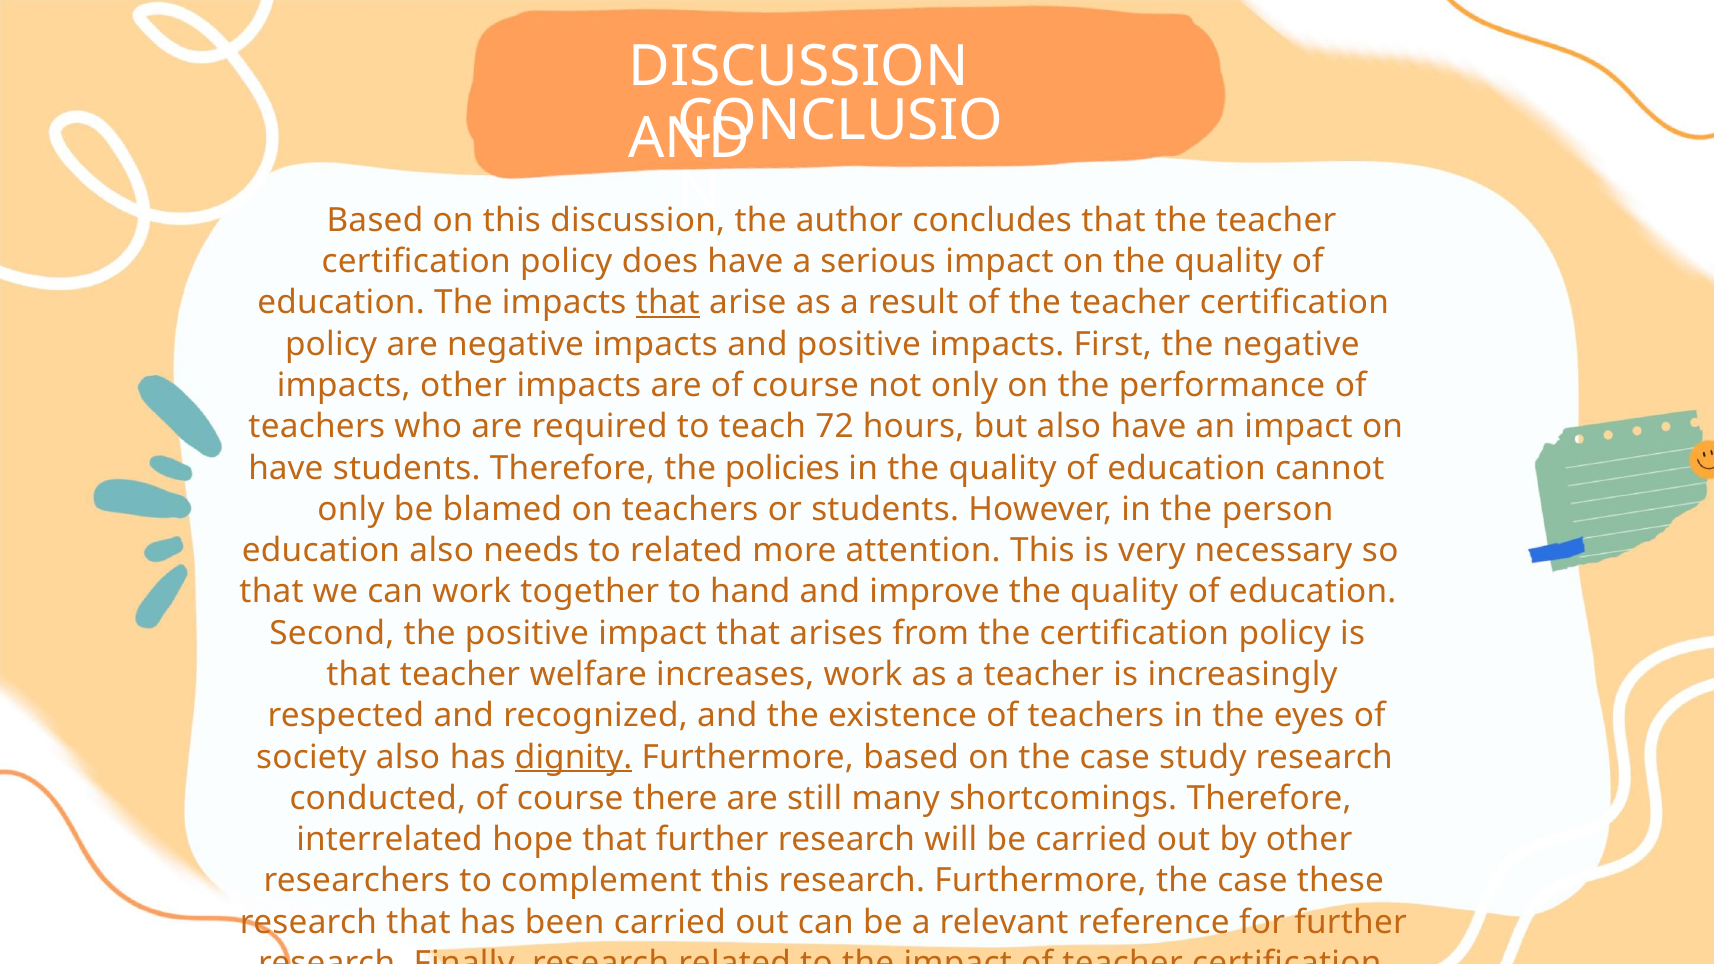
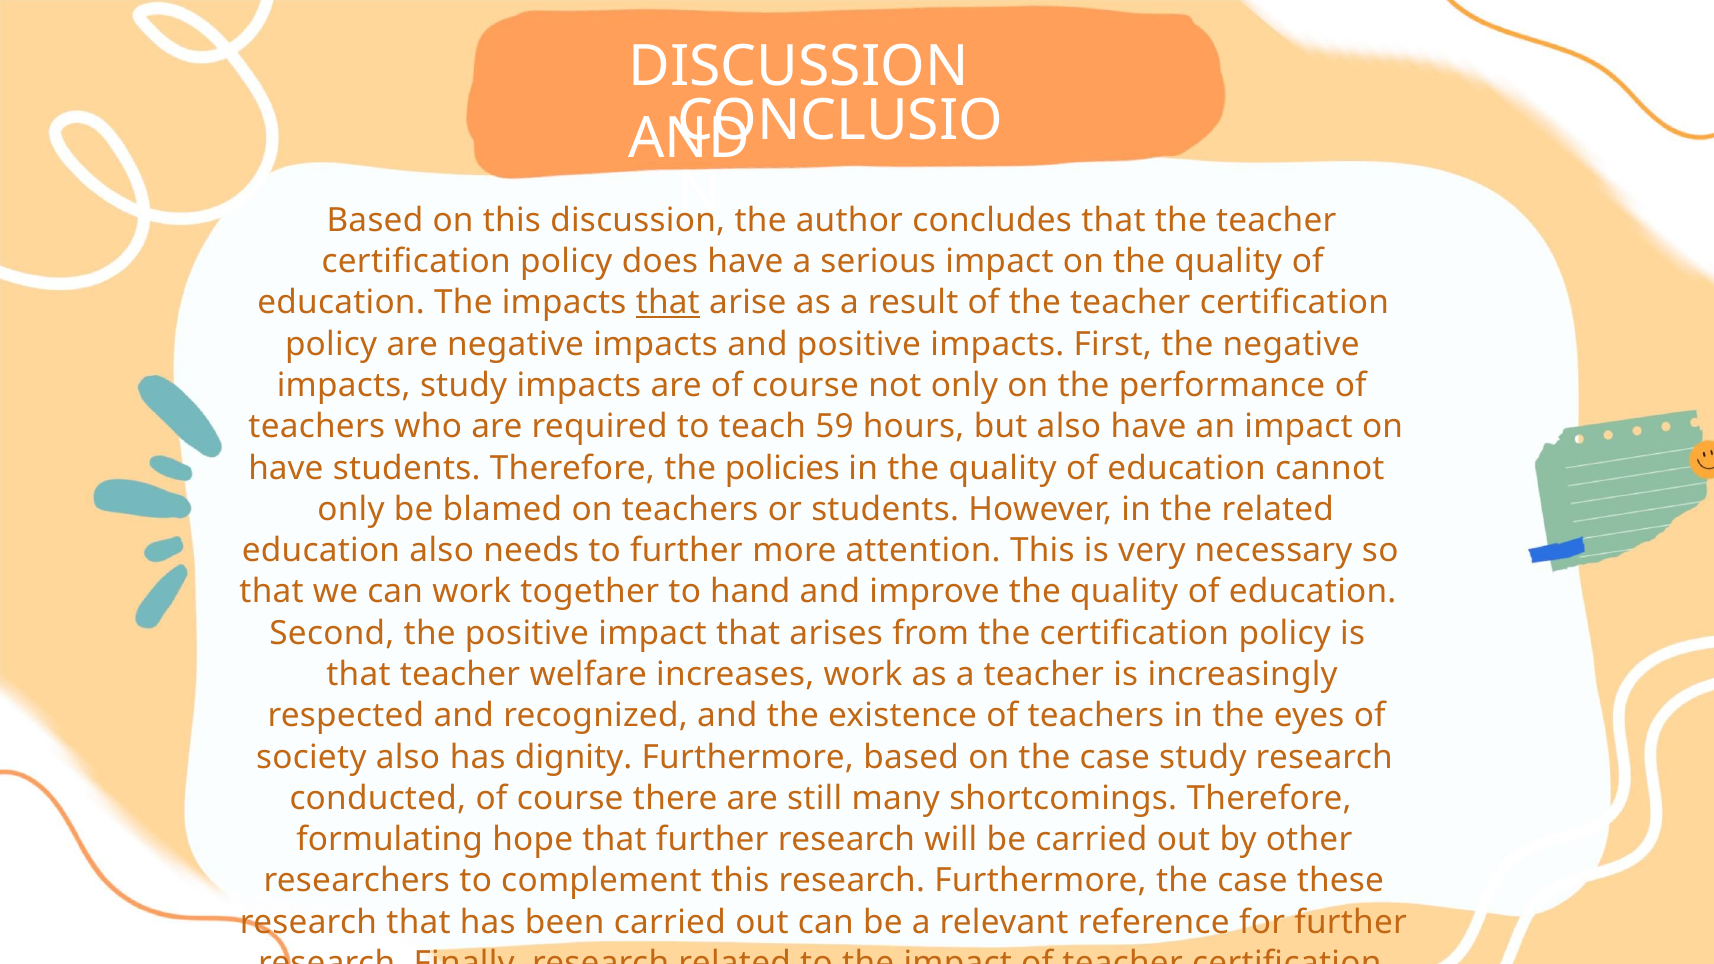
impacts other: other -> study
72: 72 -> 59
the person: person -> related
to related: related -> further
dignity underline: present -> none
interrelated: interrelated -> formulating
